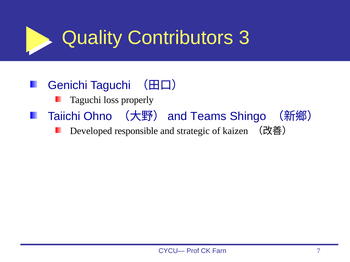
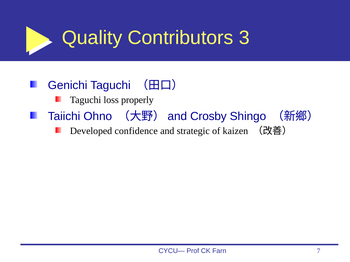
Teams: Teams -> Crosby
responsible: responsible -> confidence
